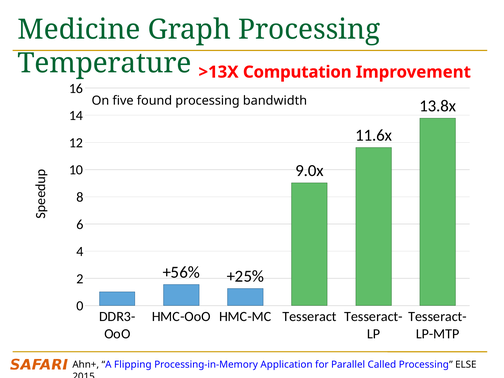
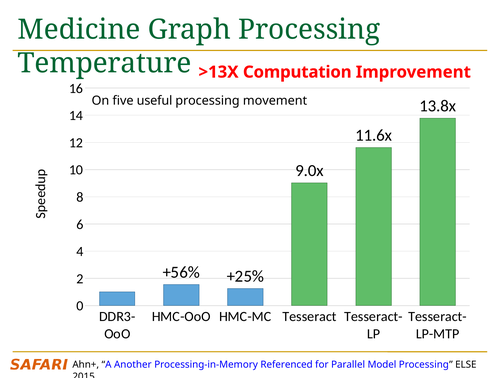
found: found -> useful
bandwidth: bandwidth -> movement
Flipping: Flipping -> Another
Application: Application -> Referenced
Called: Called -> Model
